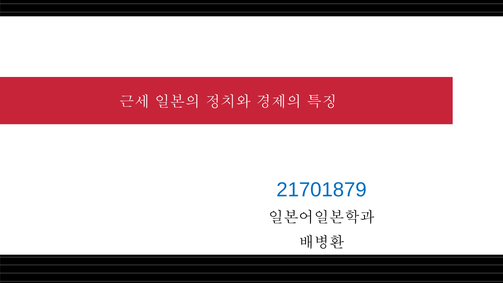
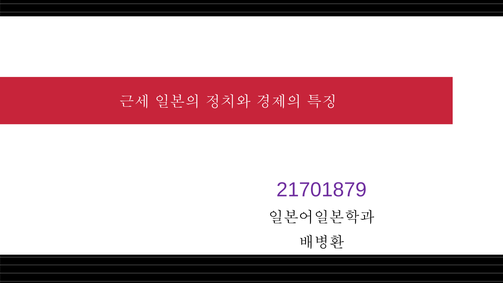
21701879 colour: blue -> purple
